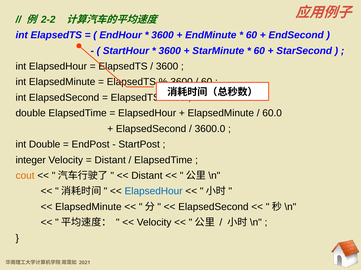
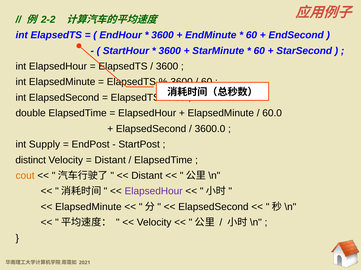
int Double: Double -> Supply
integer: integer -> distinct
ElapsedHour at (154, 192) colour: blue -> purple
